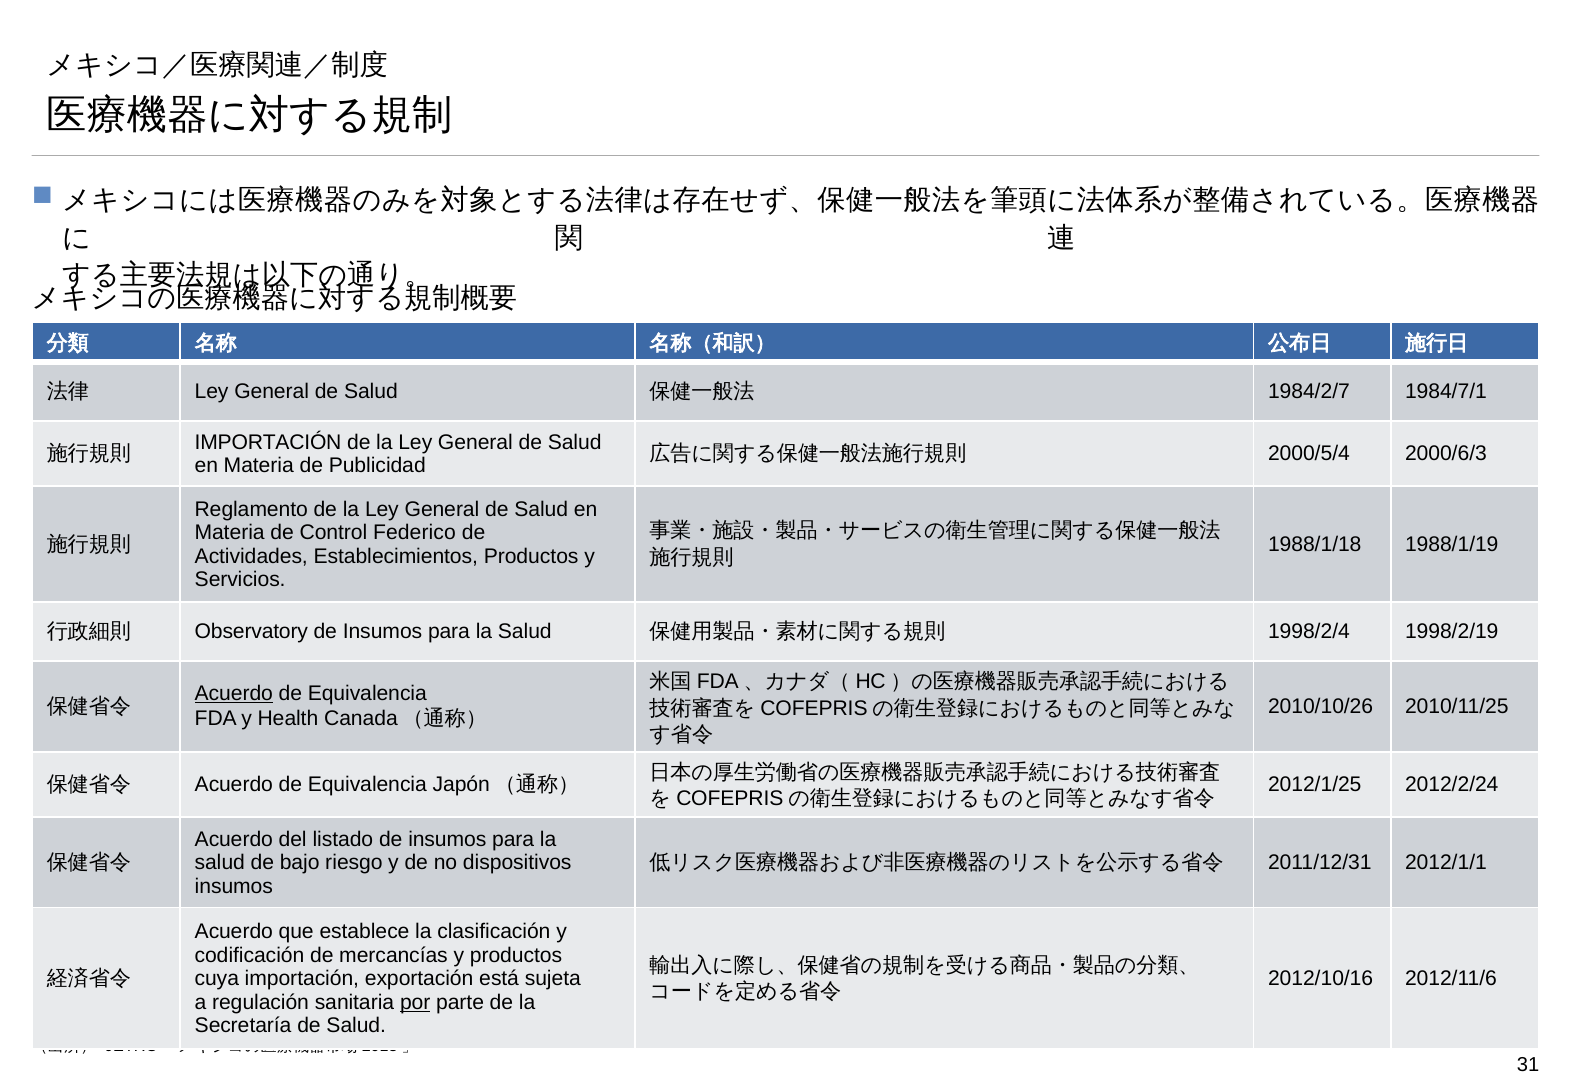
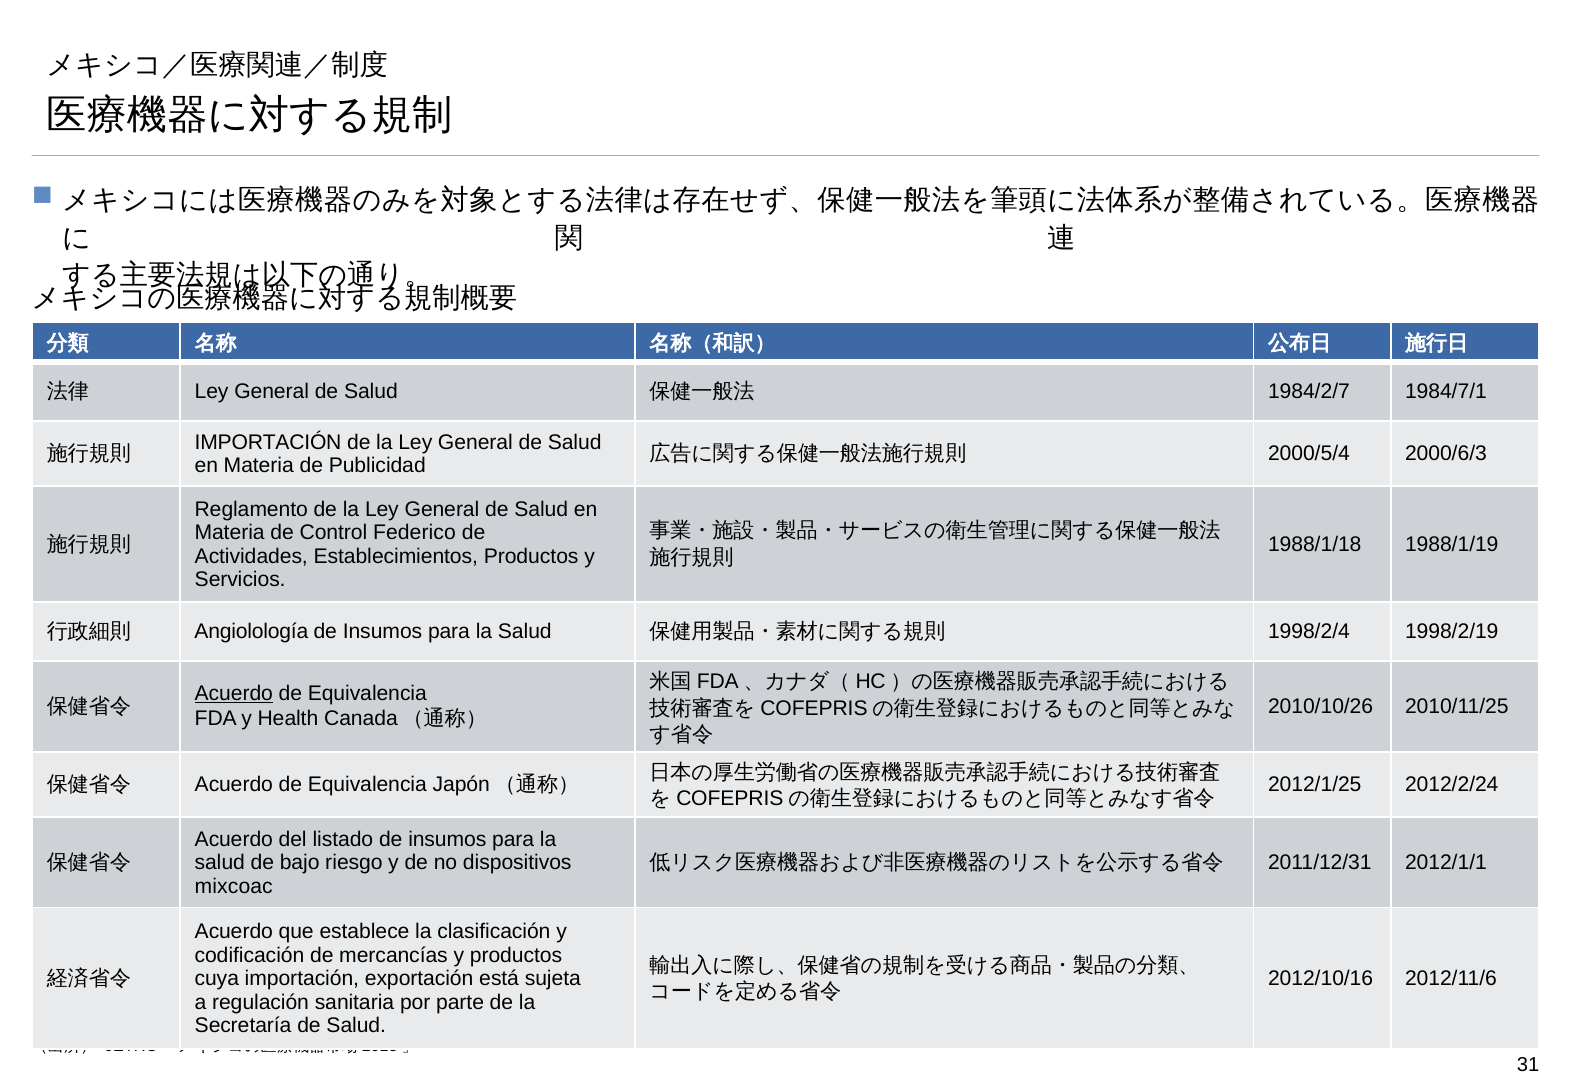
Observatory: Observatory -> Angiolología
insumos at (234, 886): insumos -> mixcoac
por underline: present -> none
